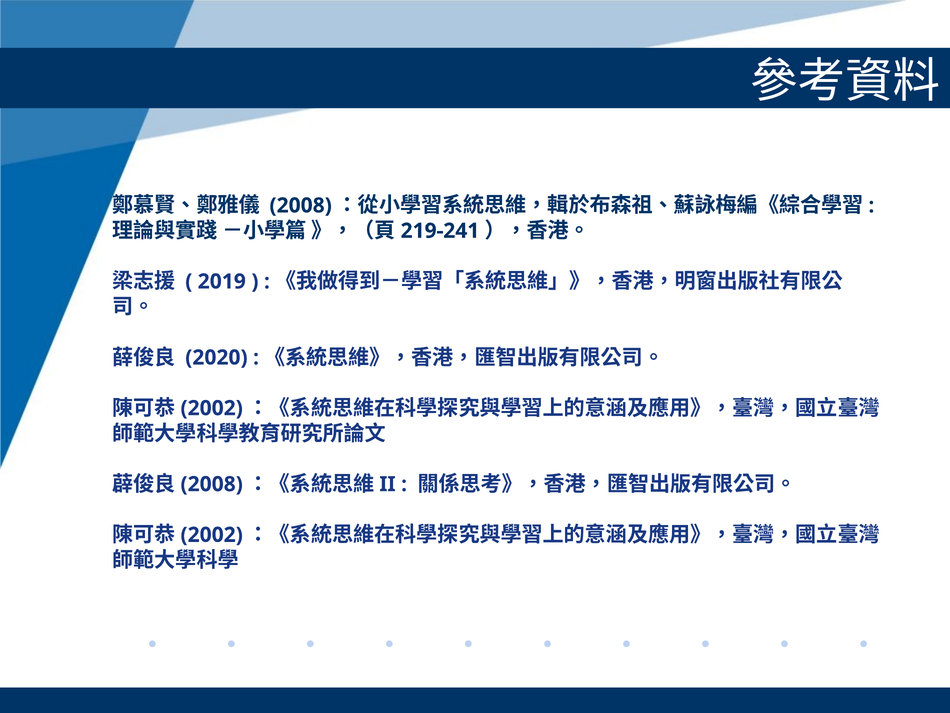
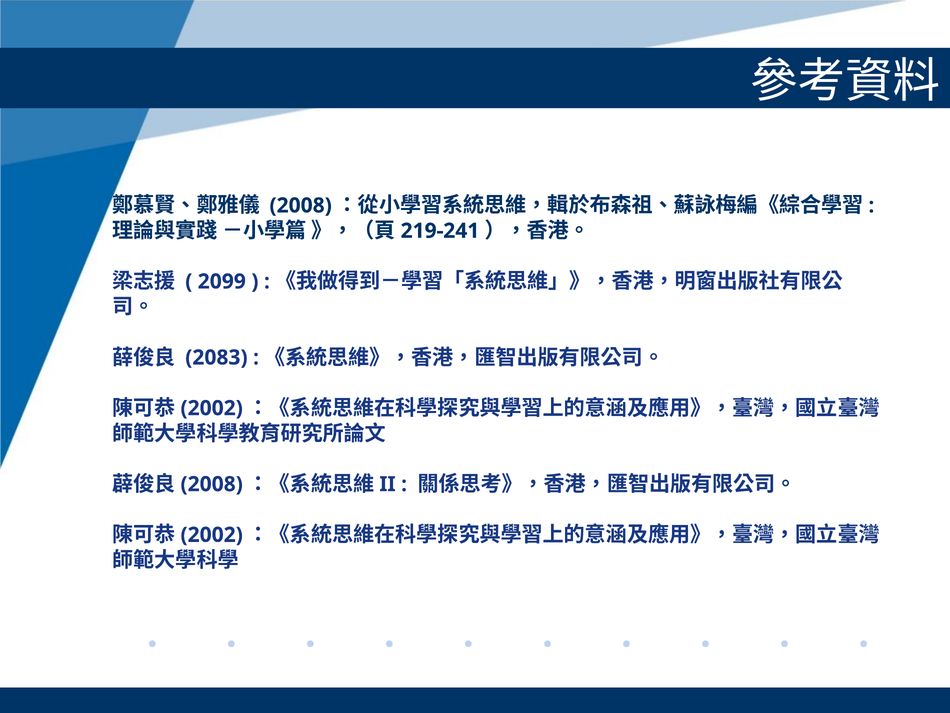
2019: 2019 -> 2099
2020: 2020 -> 2083
